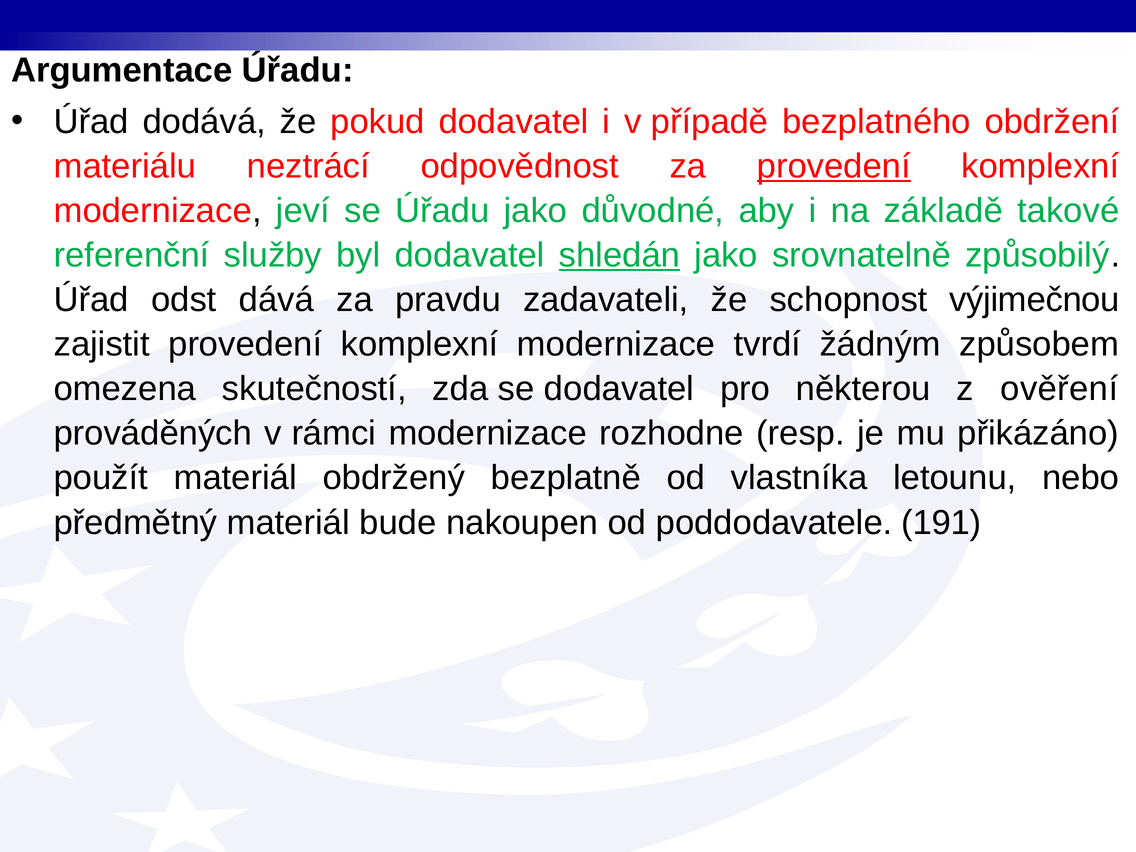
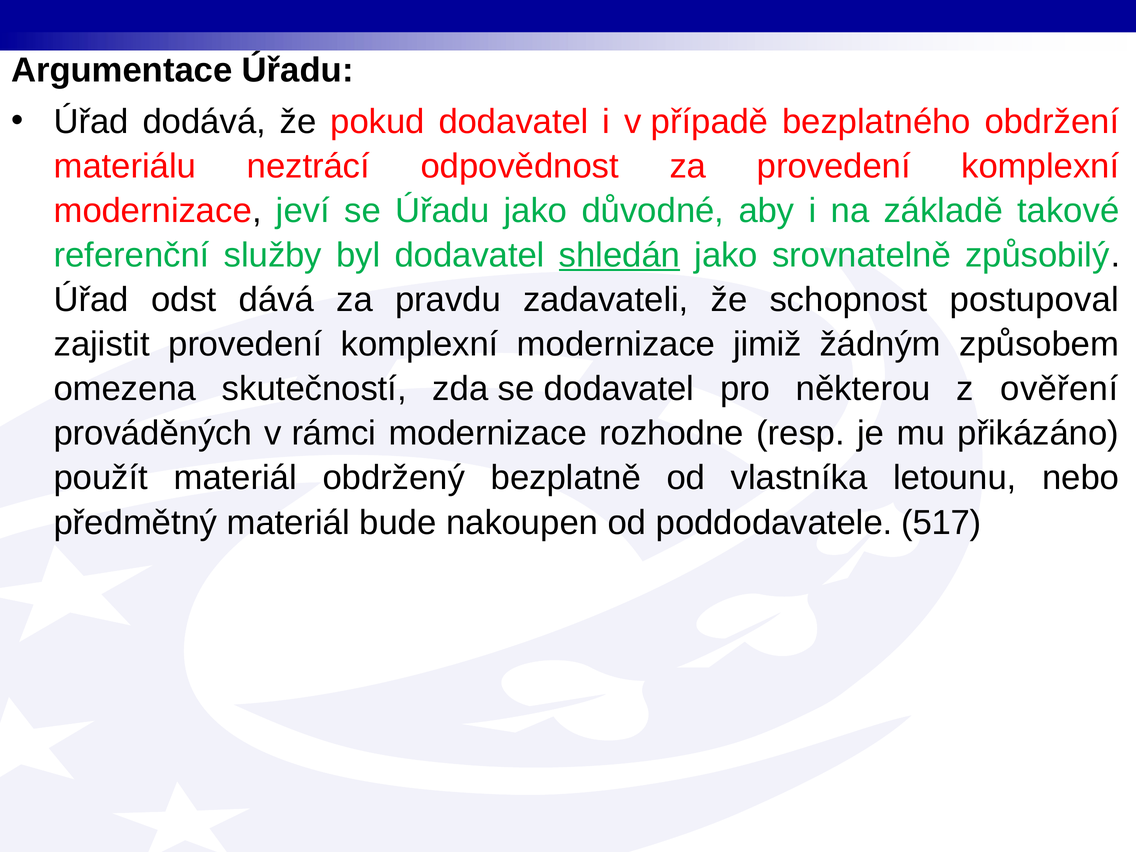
provedení at (834, 166) underline: present -> none
výjimečnou: výjimečnou -> postupoval
tvrdí: tvrdí -> jimiž
191: 191 -> 517
